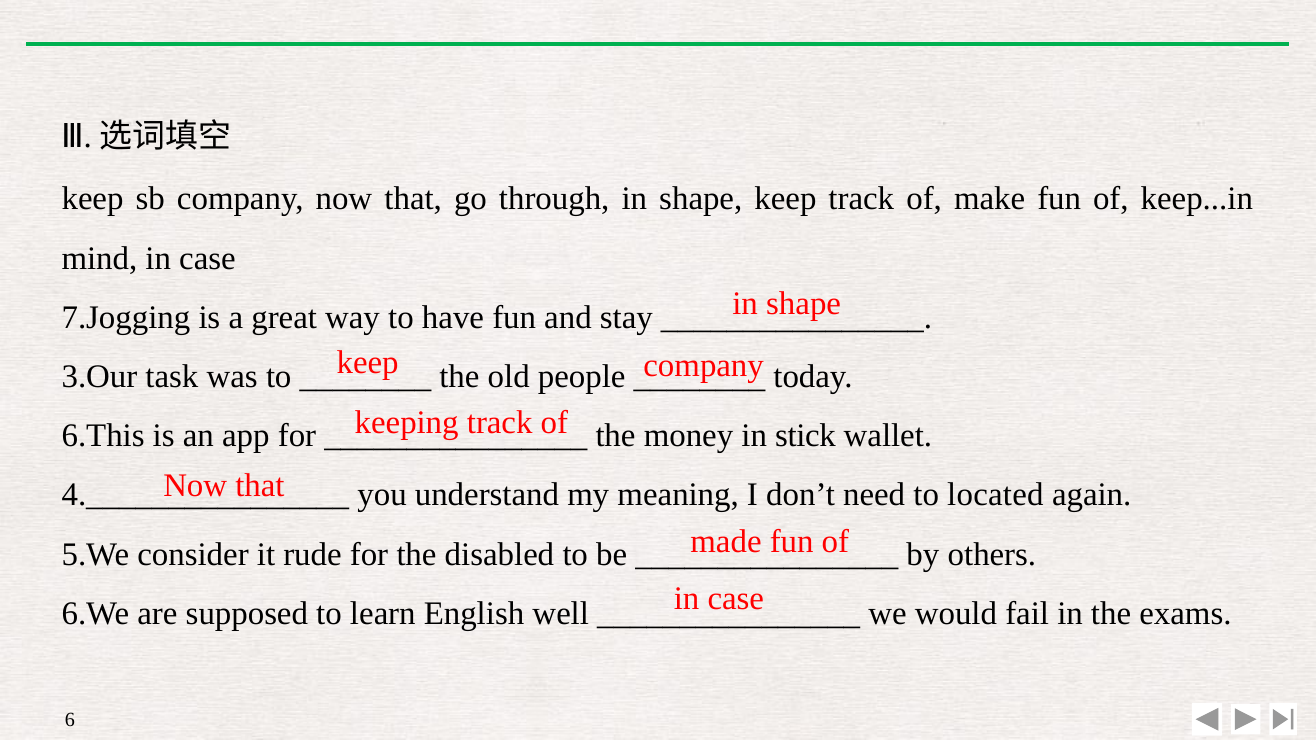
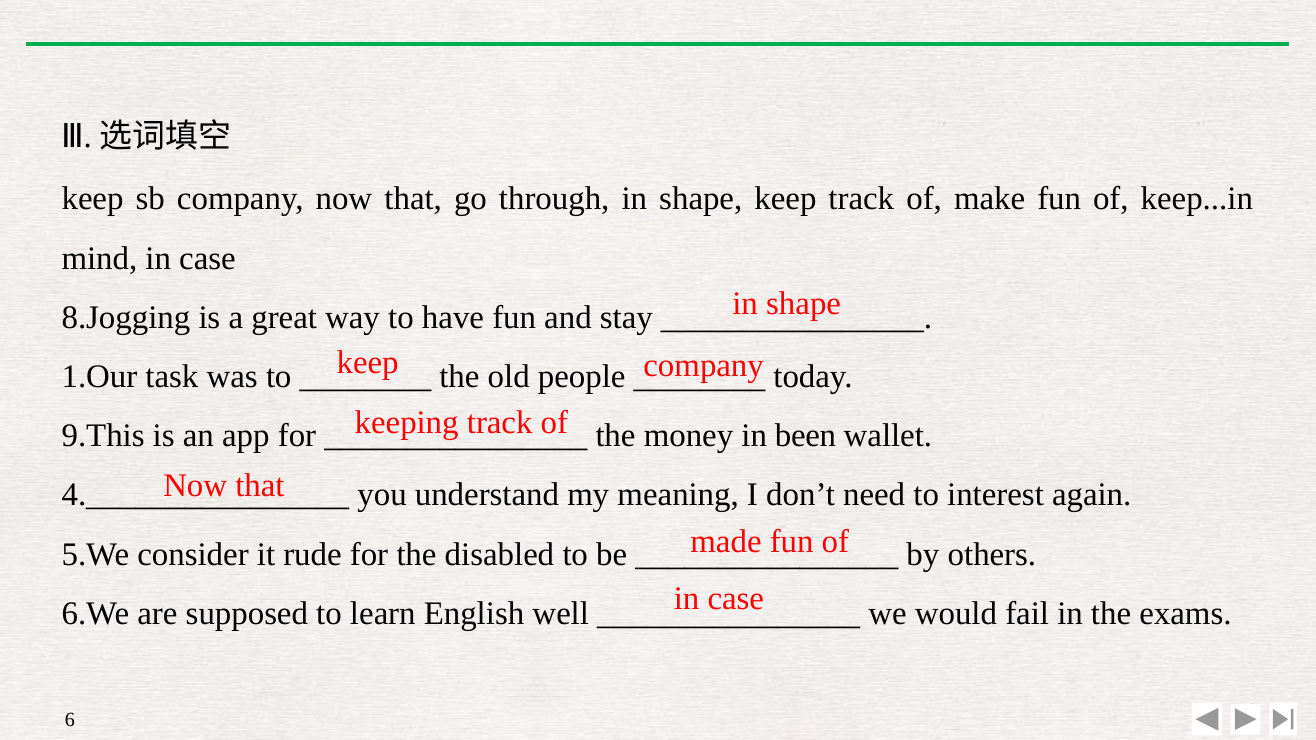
7.Jogging: 7.Jogging -> 8.Jogging
3.Our: 3.Our -> 1.Our
6.This: 6.This -> 9.This
stick: stick -> been
located: located -> interest
